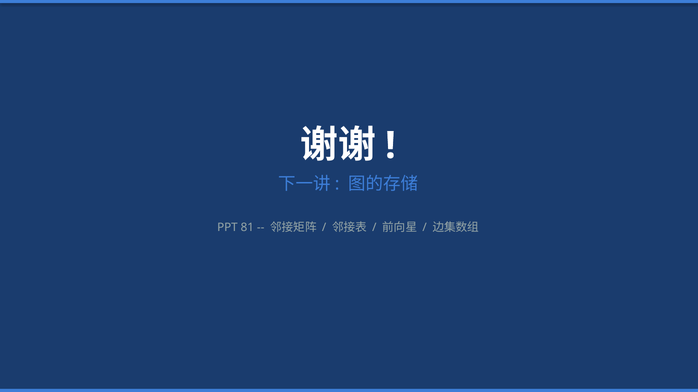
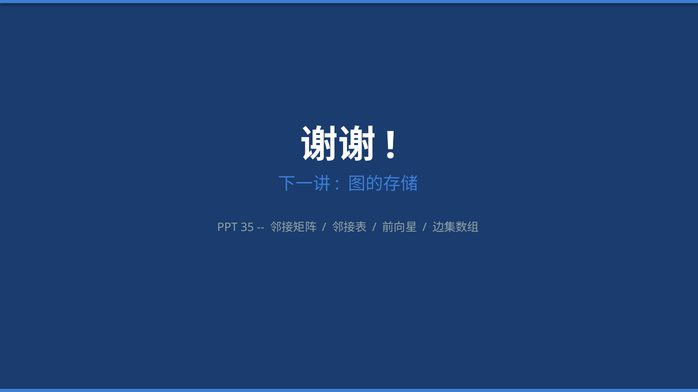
81: 81 -> 35
